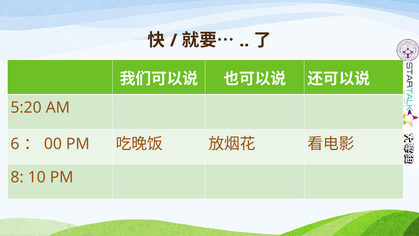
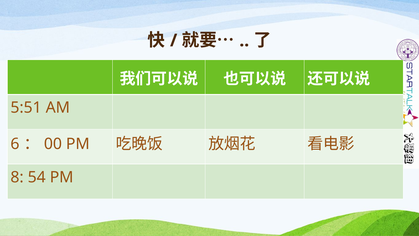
5:20: 5:20 -> 5:51
10: 10 -> 54
